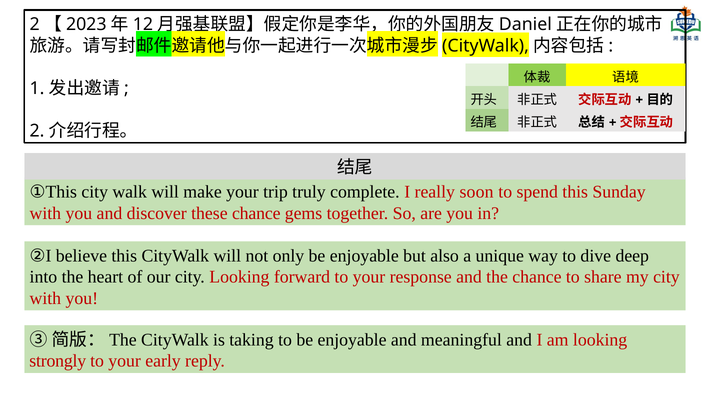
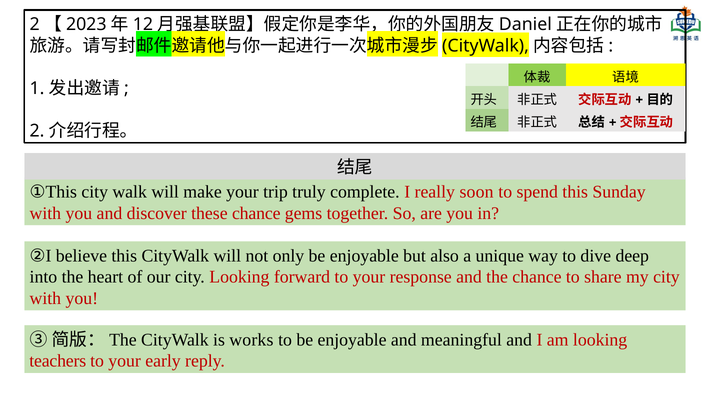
taking: taking -> works
strongly: strongly -> teachers
